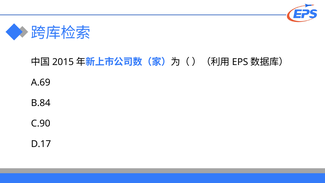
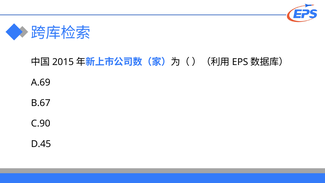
B.84: B.84 -> B.67
D.17: D.17 -> D.45
